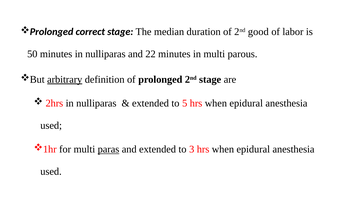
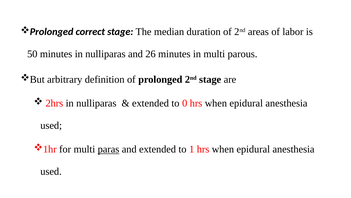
good: good -> areas
22: 22 -> 26
arbitrary underline: present -> none
5: 5 -> 0
3: 3 -> 1
